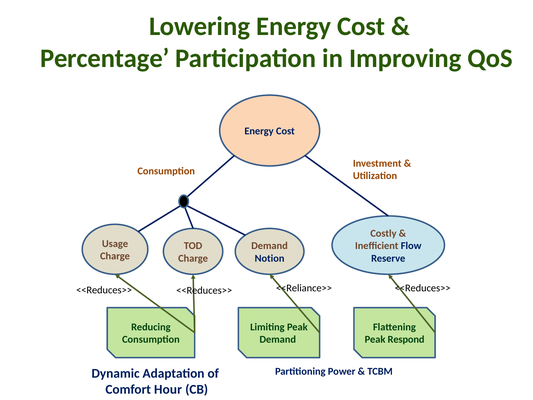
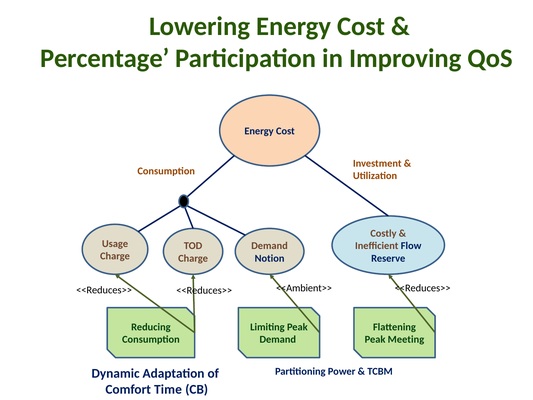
<<Reliance>>: <<Reliance>> -> <<Ambient>>
Respond: Respond -> Meeting
Hour: Hour -> Time
